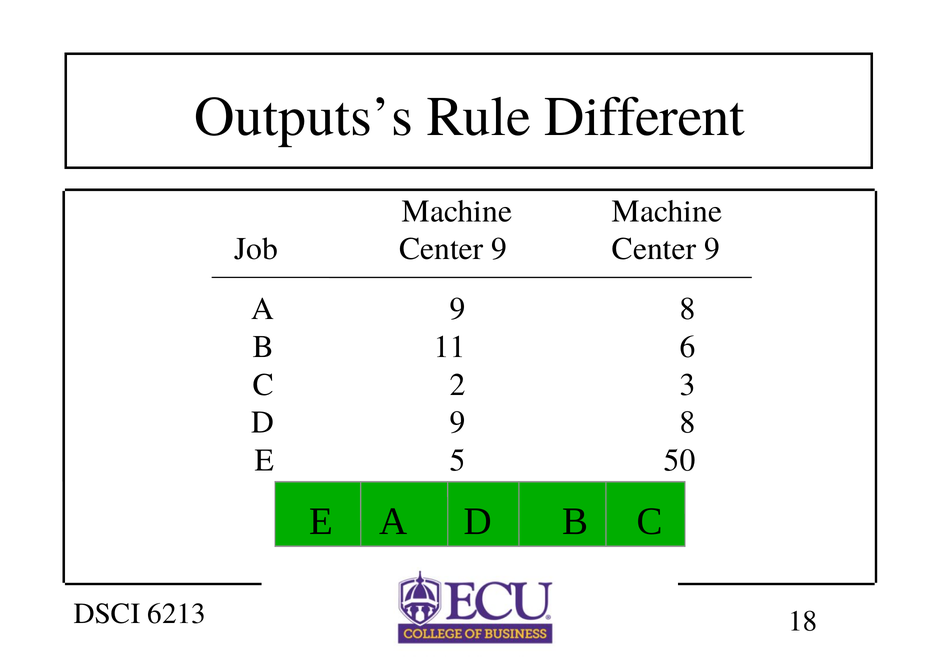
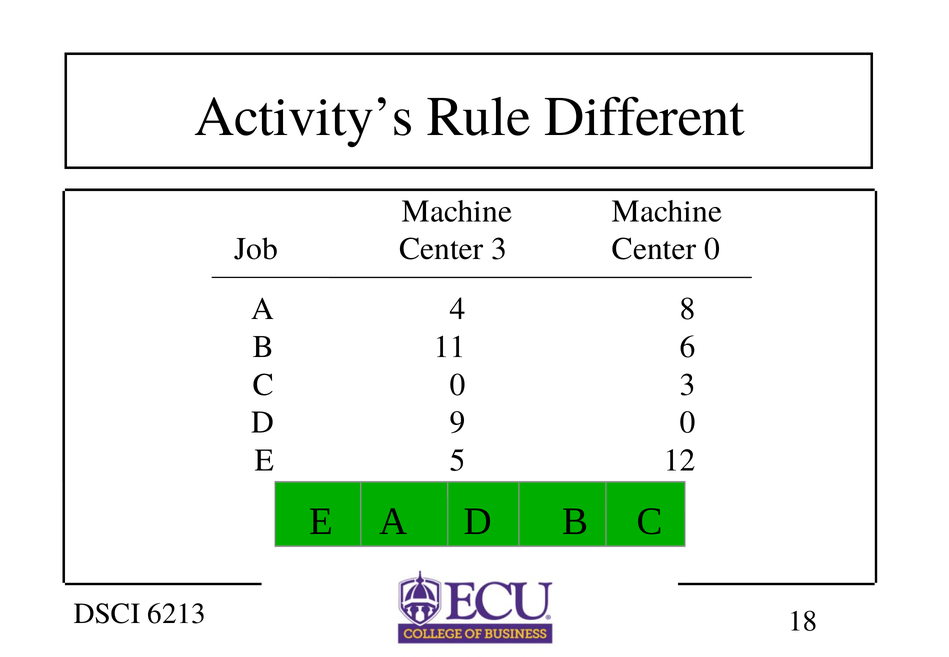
Outputs’s: Outputs’s -> Activity’s
Job Center 9: 9 -> 3
9 at (712, 249): 9 -> 0
A 9: 9 -> 4
C 2: 2 -> 0
D 9 8: 8 -> 0
50: 50 -> 12
